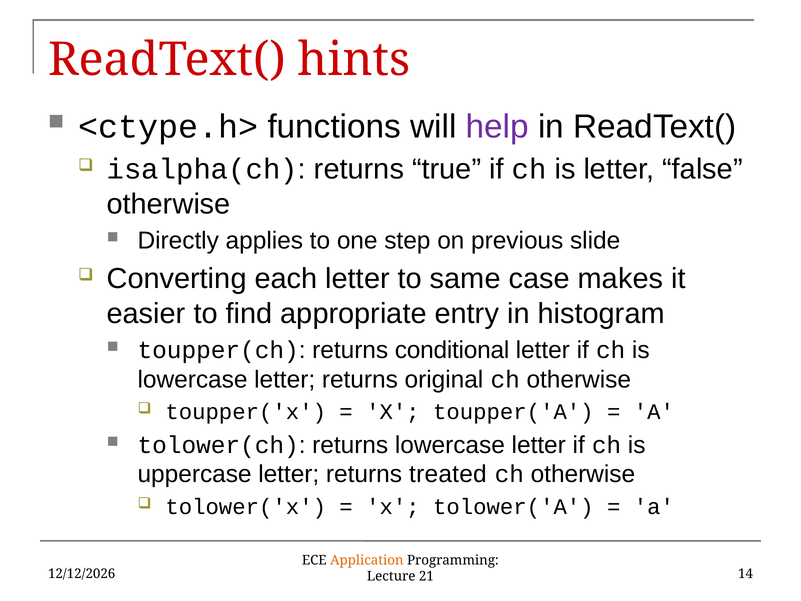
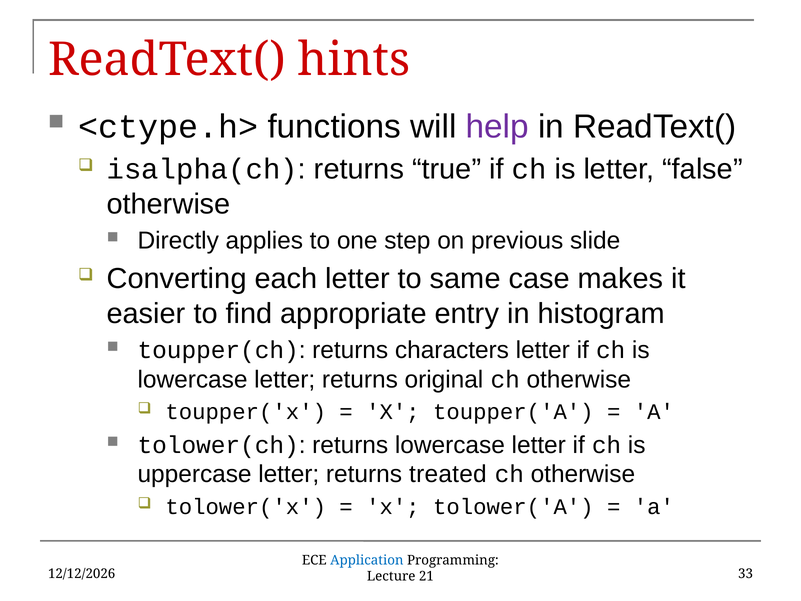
conditional: conditional -> characters
Application colour: orange -> blue
14: 14 -> 33
